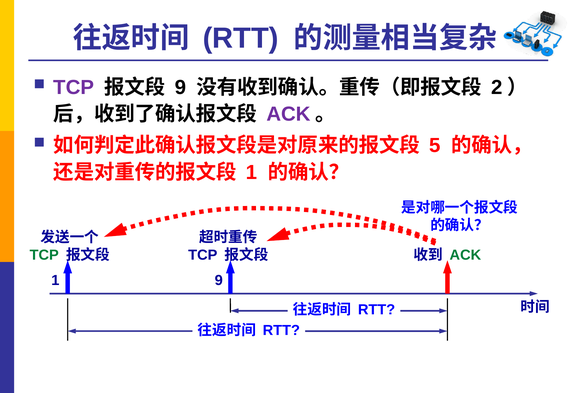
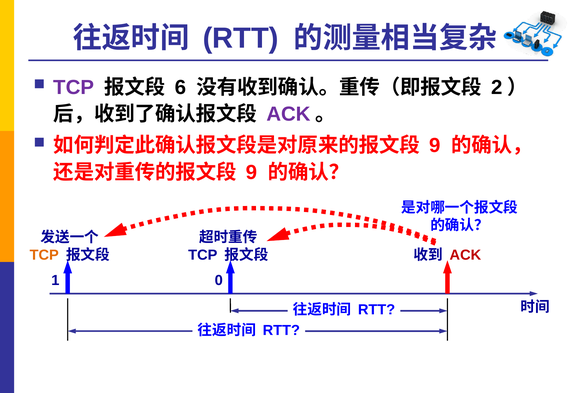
9 at (180, 87): 9 -> 6
5 at (435, 146): 5 -> 9
1 at (252, 172): 1 -> 9
TCP at (44, 255) colour: green -> orange
ACK at (465, 255) colour: green -> red
1 9: 9 -> 0
